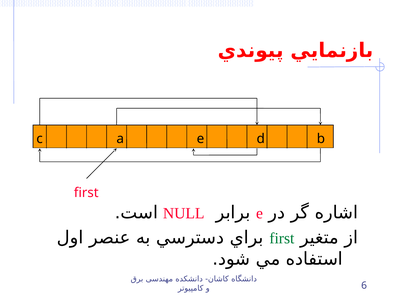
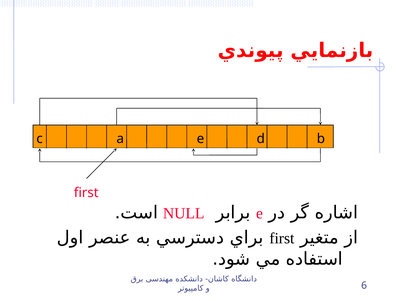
first at (282, 238) colour: green -> black
